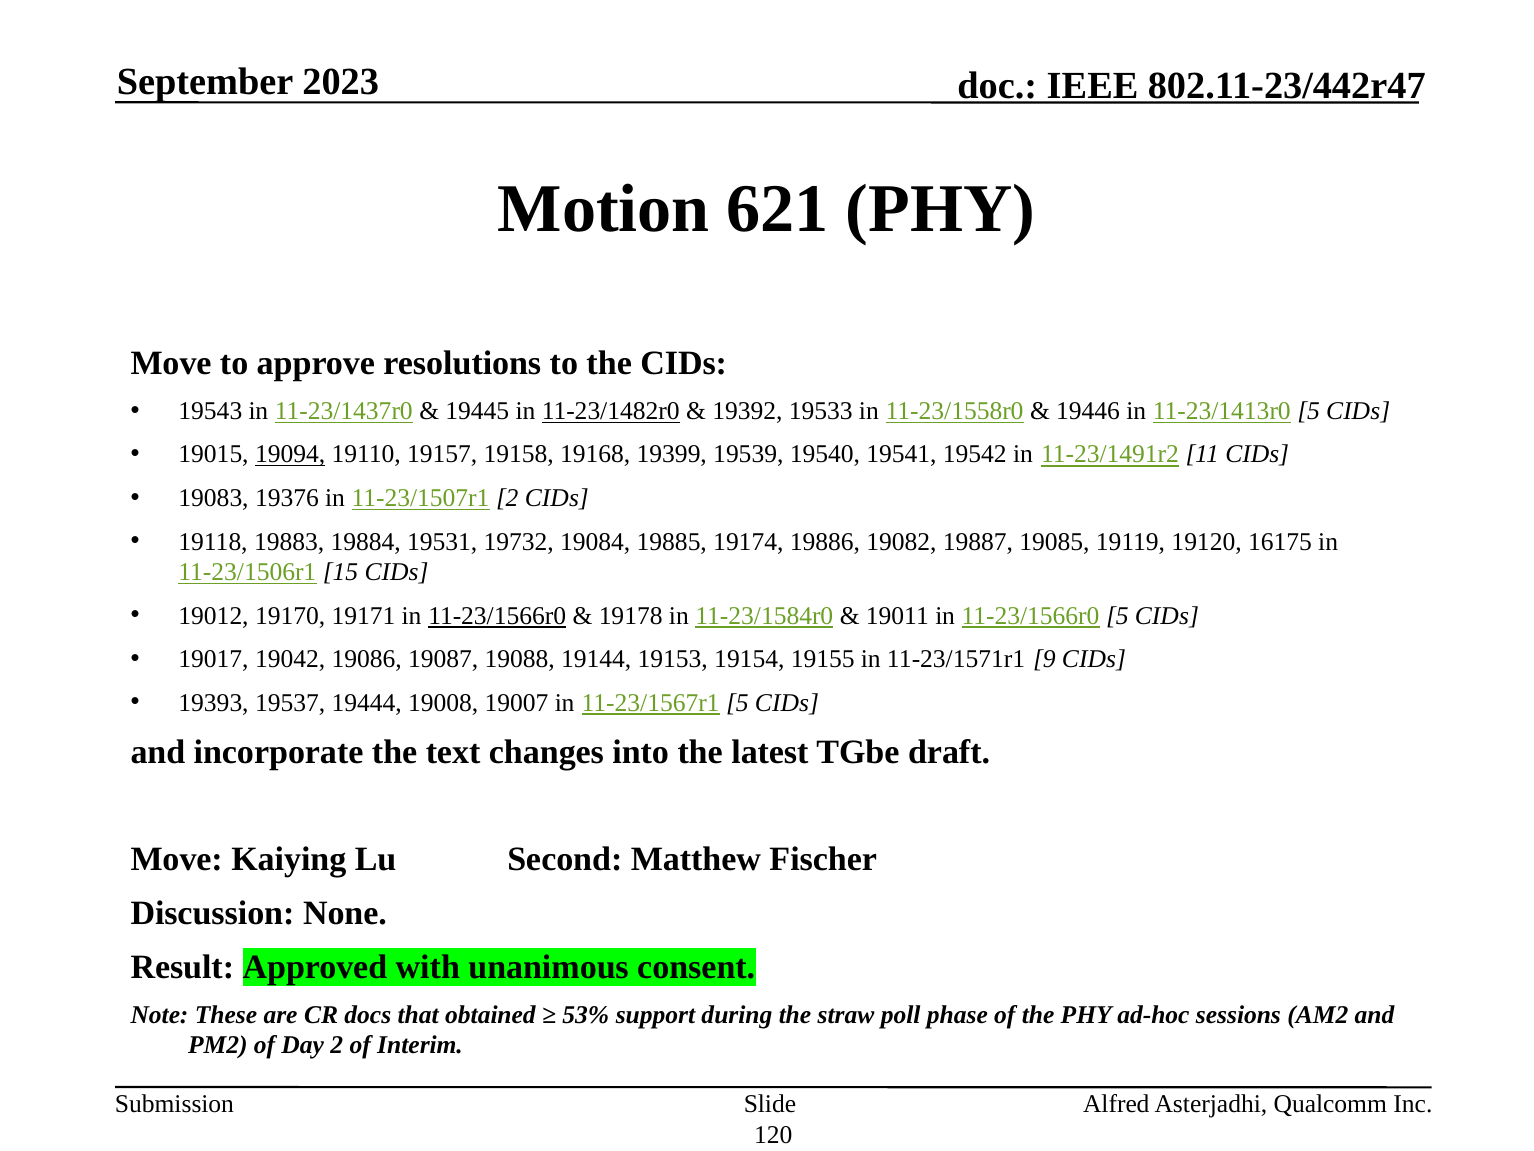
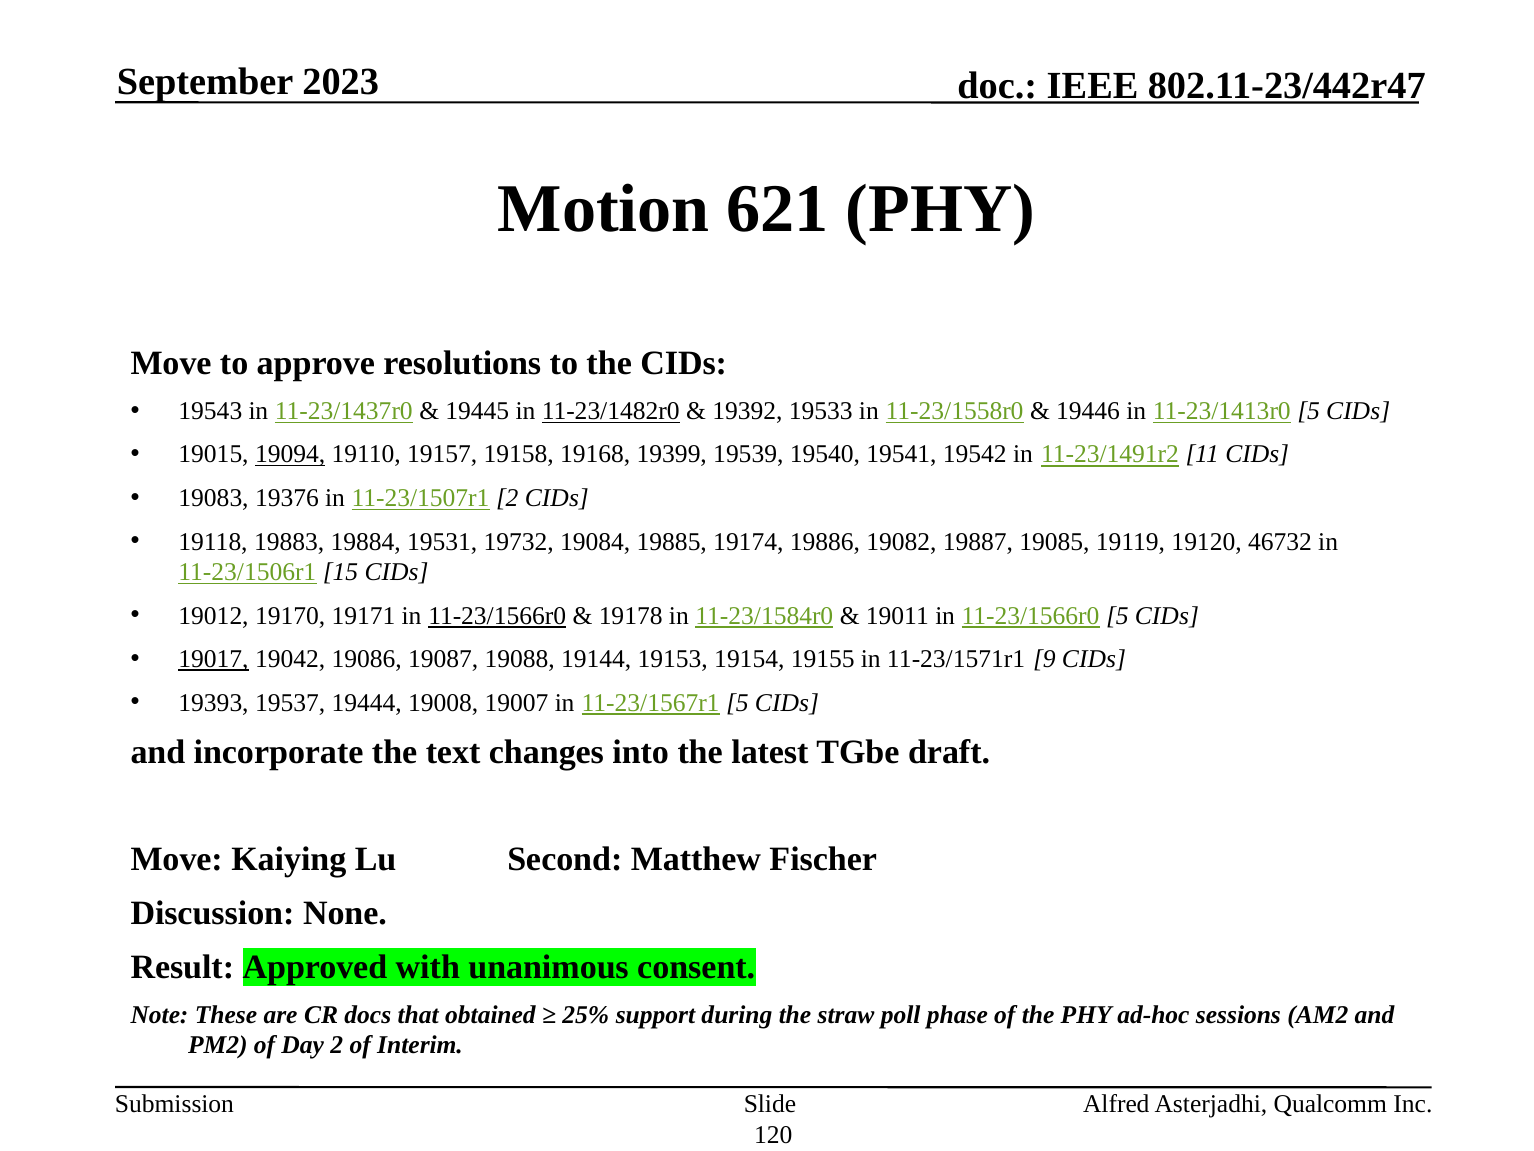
16175: 16175 -> 46732
19017 underline: none -> present
53%: 53% -> 25%
